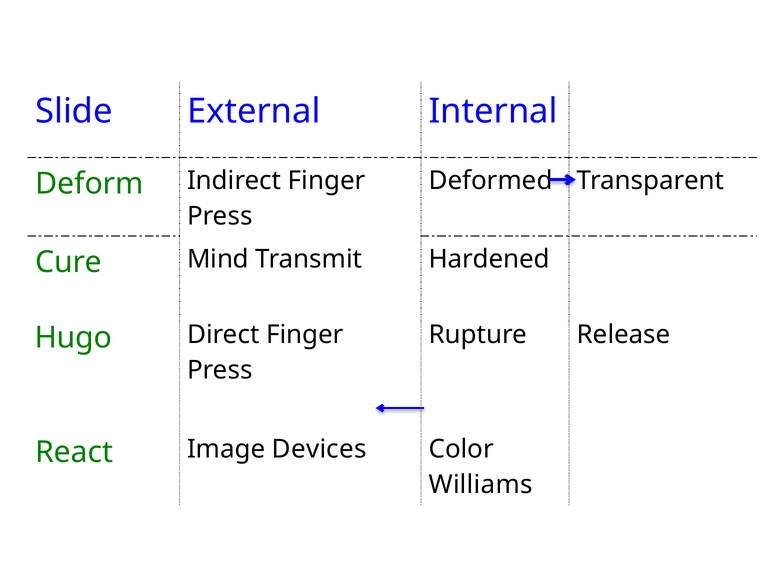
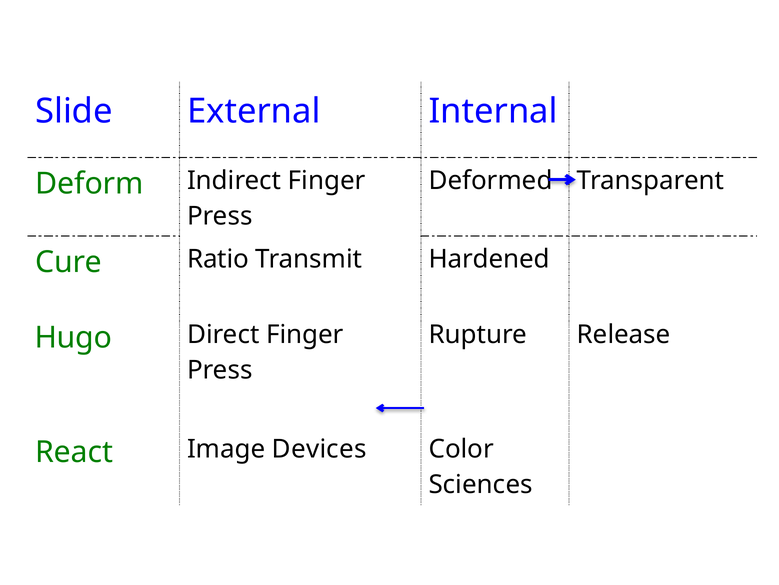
Mind: Mind -> Ratio
Williams: Williams -> Sciences
